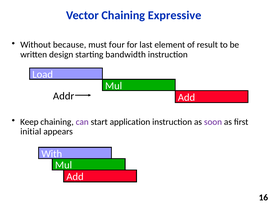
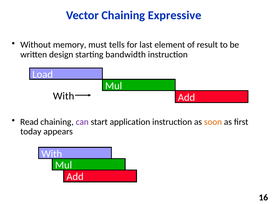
because: because -> memory
four: four -> tells
Addr at (64, 96): Addr -> With
Keep: Keep -> Read
soon colour: purple -> orange
initial: initial -> today
